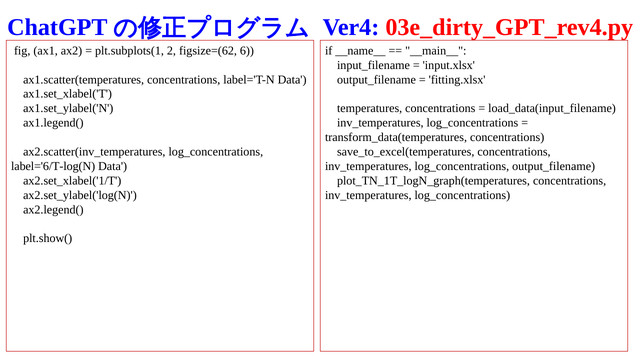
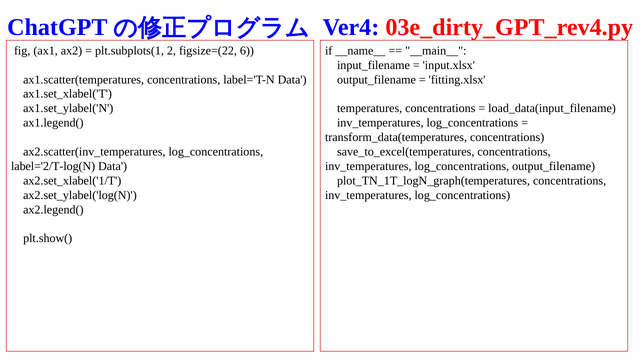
figsize=(62: figsize=(62 -> figsize=(22
label='6/T-log(N: label='6/T-log(N -> label='2/T-log(N
